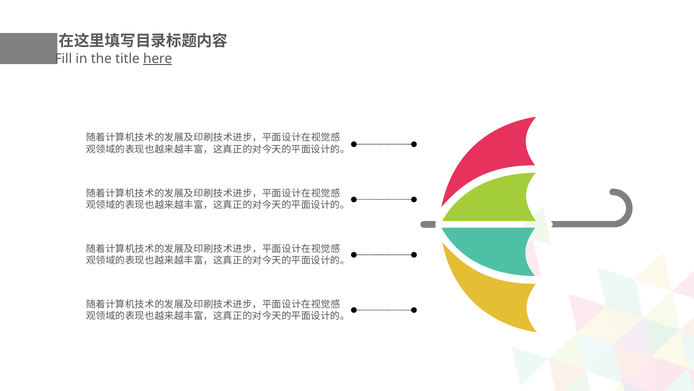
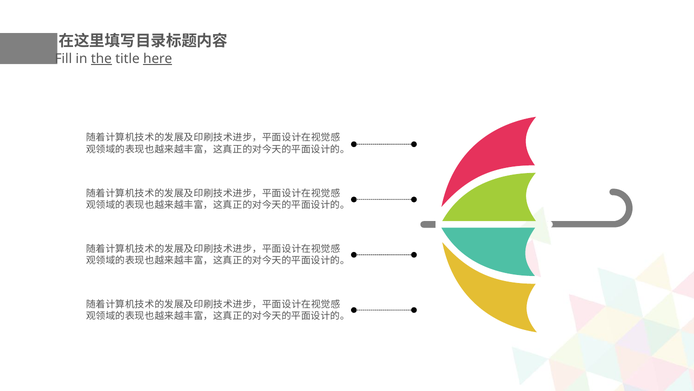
the underline: none -> present
